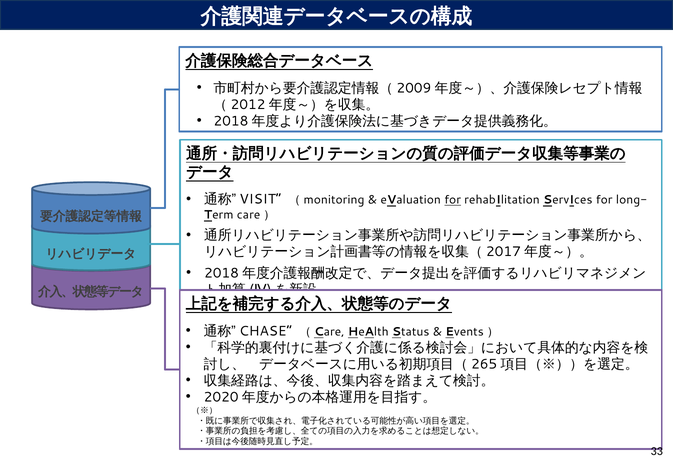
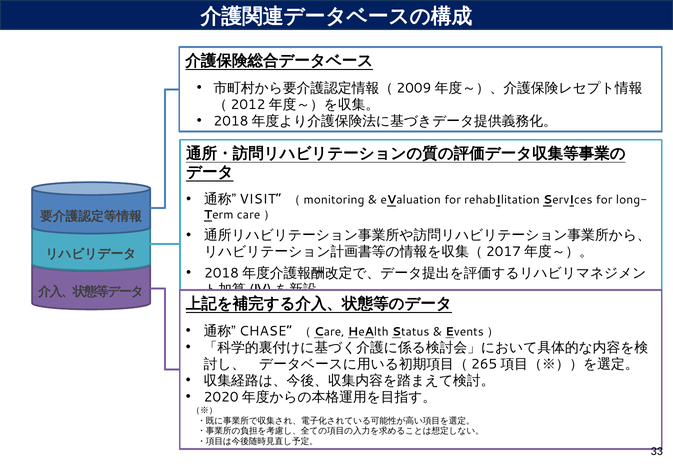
for at (453, 200) underline: present -> none
